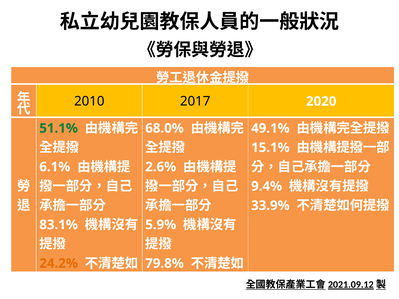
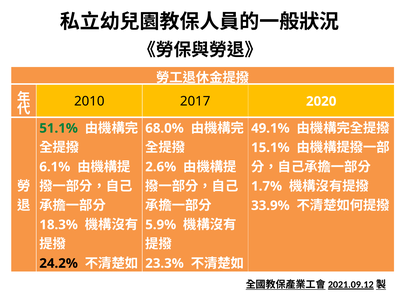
9.4%: 9.4% -> 1.7%
83.1%: 83.1% -> 18.3%
24.2% colour: orange -> black
79.8%: 79.8% -> 23.3%
